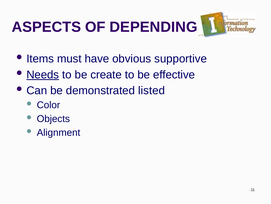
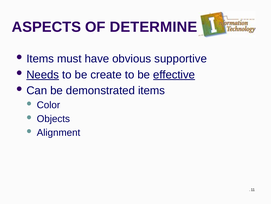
DEPENDING: DEPENDING -> DETERMINE
effective underline: none -> present
demonstrated listed: listed -> items
